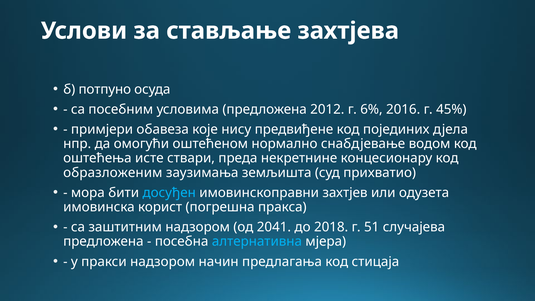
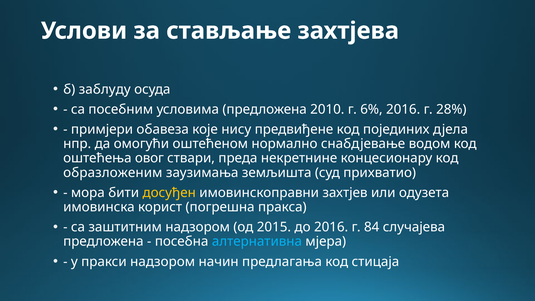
потпуно: потпуно -> заблуду
2012: 2012 -> 2010
45%: 45% -> 28%
исте: исте -> овог
досуђен colour: light blue -> yellow
2041: 2041 -> 2015
до 2018: 2018 -> 2016
51: 51 -> 84
